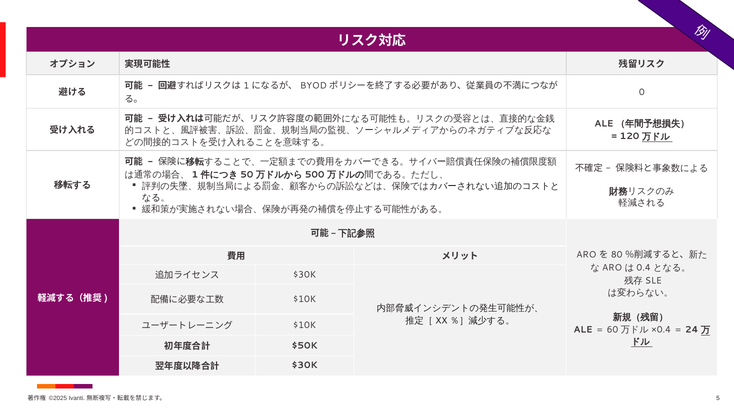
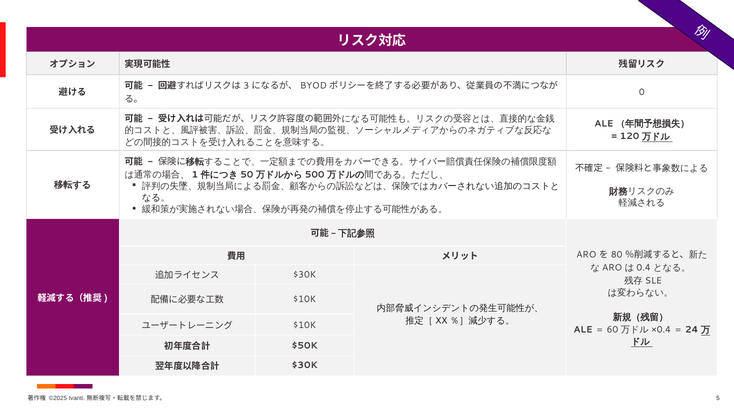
1 at (246, 86): 1 -> 3
